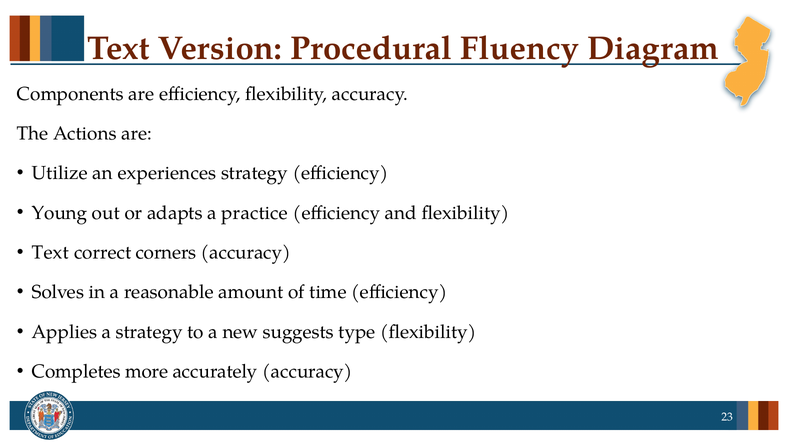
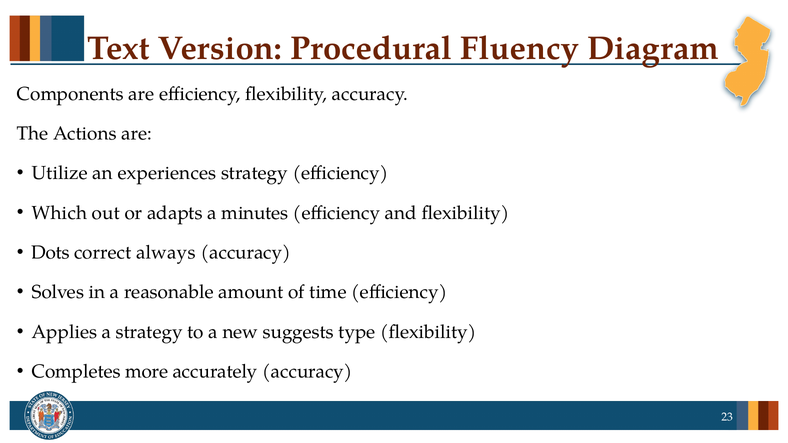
Young: Young -> Which
practice: practice -> minutes
Text at (50, 253): Text -> Dots
corners: corners -> always
